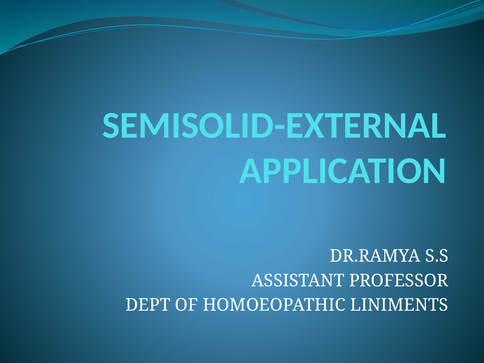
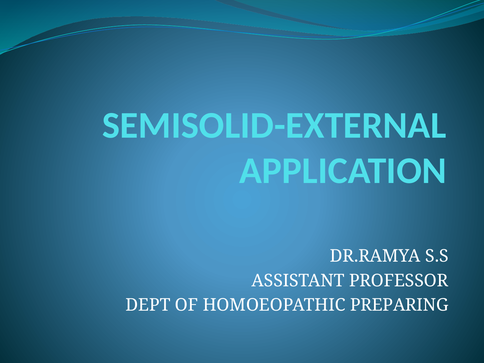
LINIMENTS: LINIMENTS -> PREPARING
